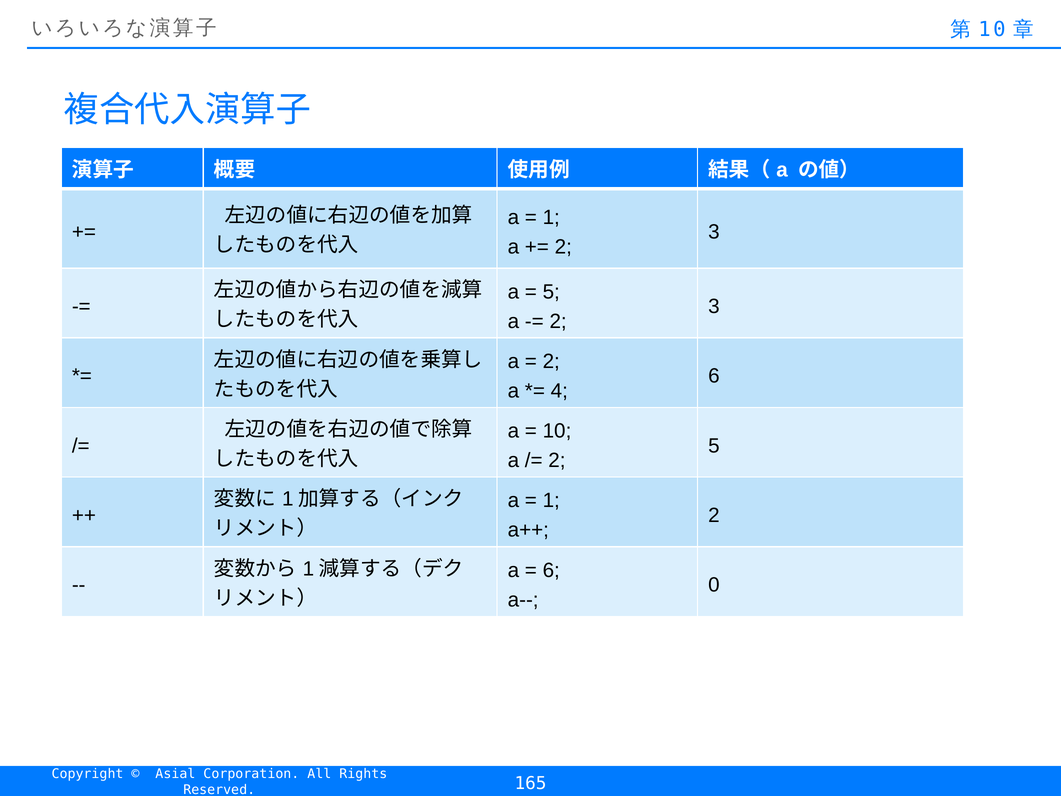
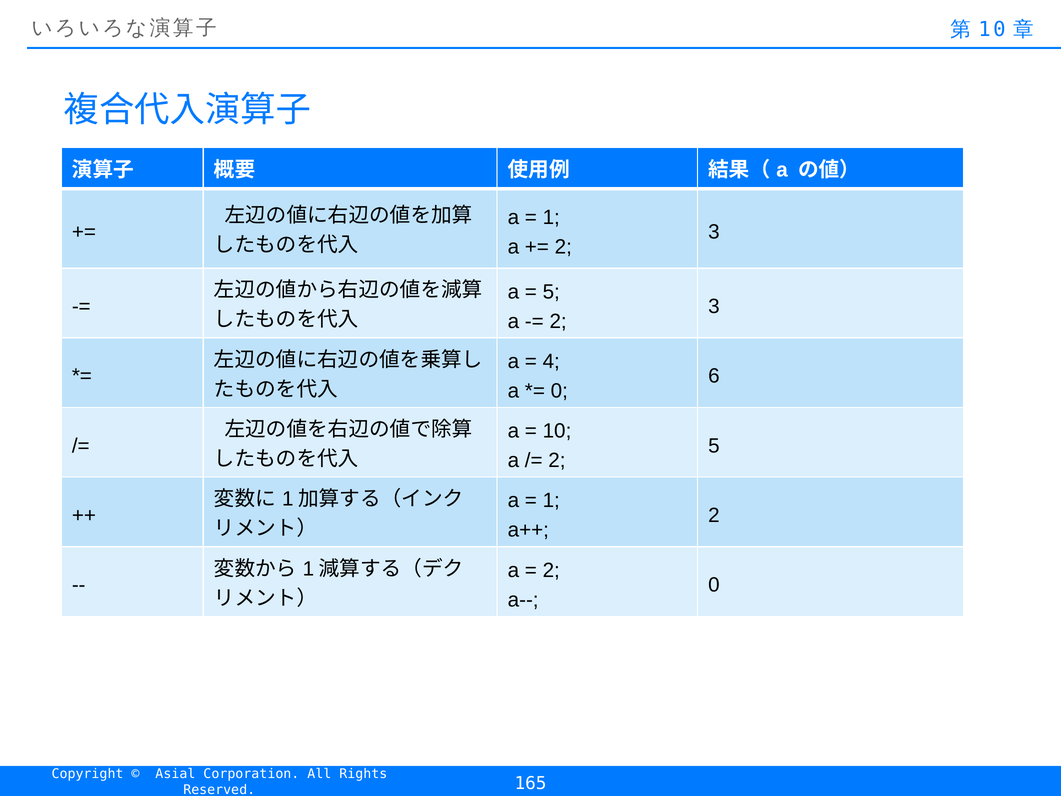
2 at (551, 361): 2 -> 4
4 at (559, 391): 4 -> 0
6 at (551, 570): 6 -> 2
